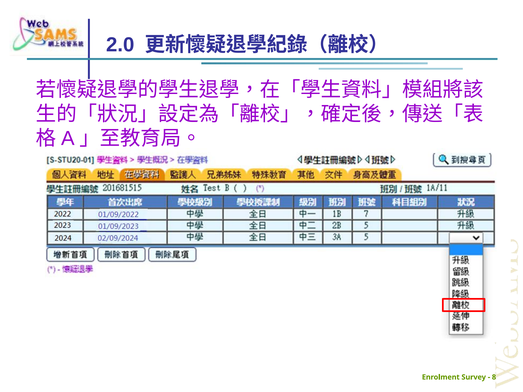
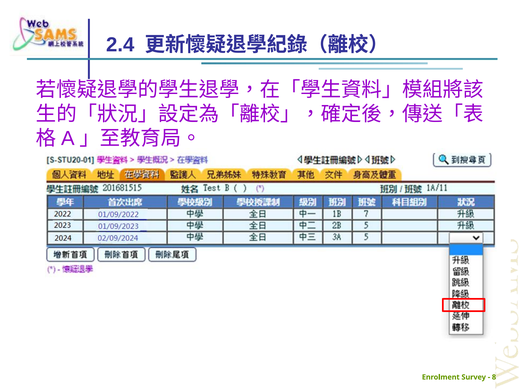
2.0: 2.0 -> 2.4
